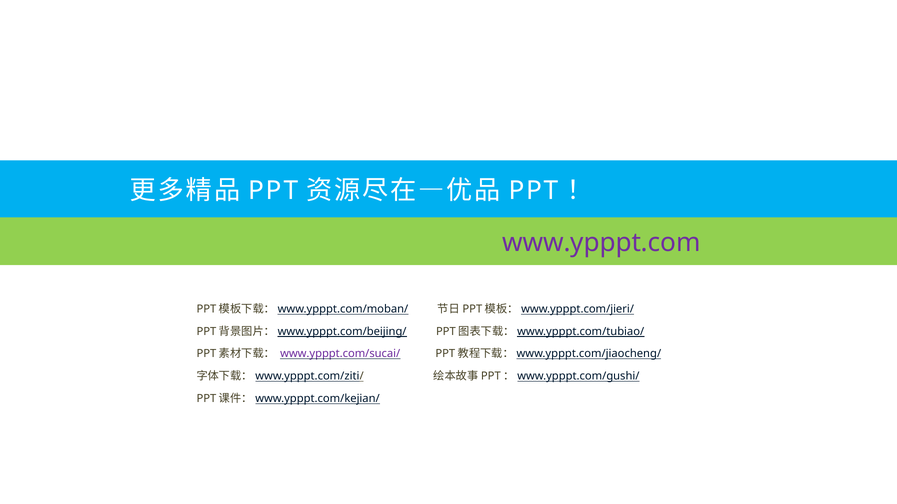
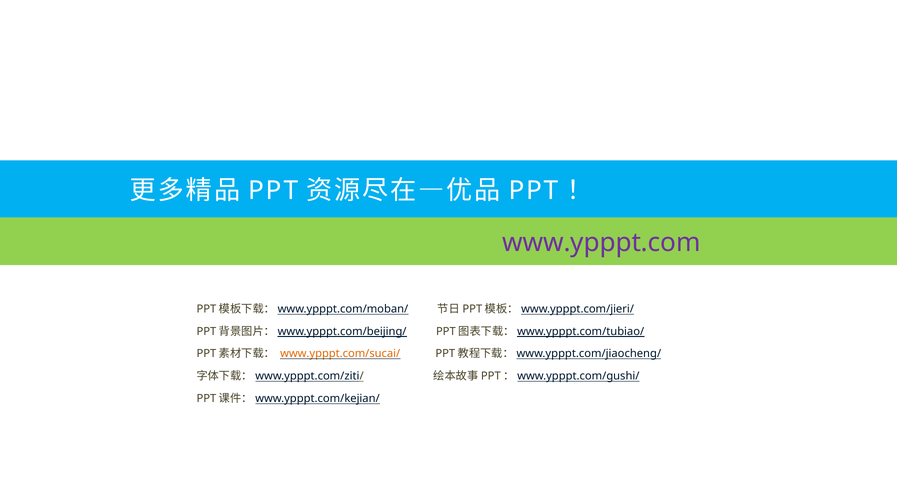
www.ypppt.com/sucai/ colour: purple -> orange
